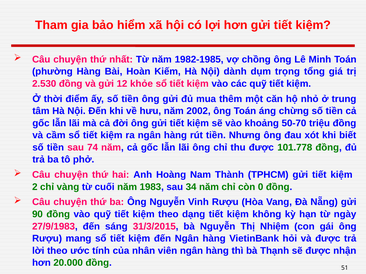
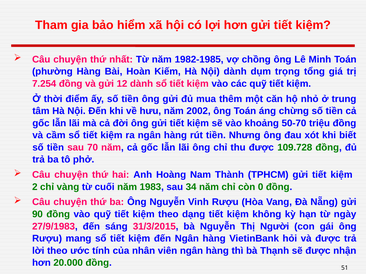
2.530: 2.530 -> 7.254
12 khỏe: khỏe -> dành
74: 74 -> 70
101.778: 101.778 -> 109.728
Nhiệm: Nhiệm -> Người
